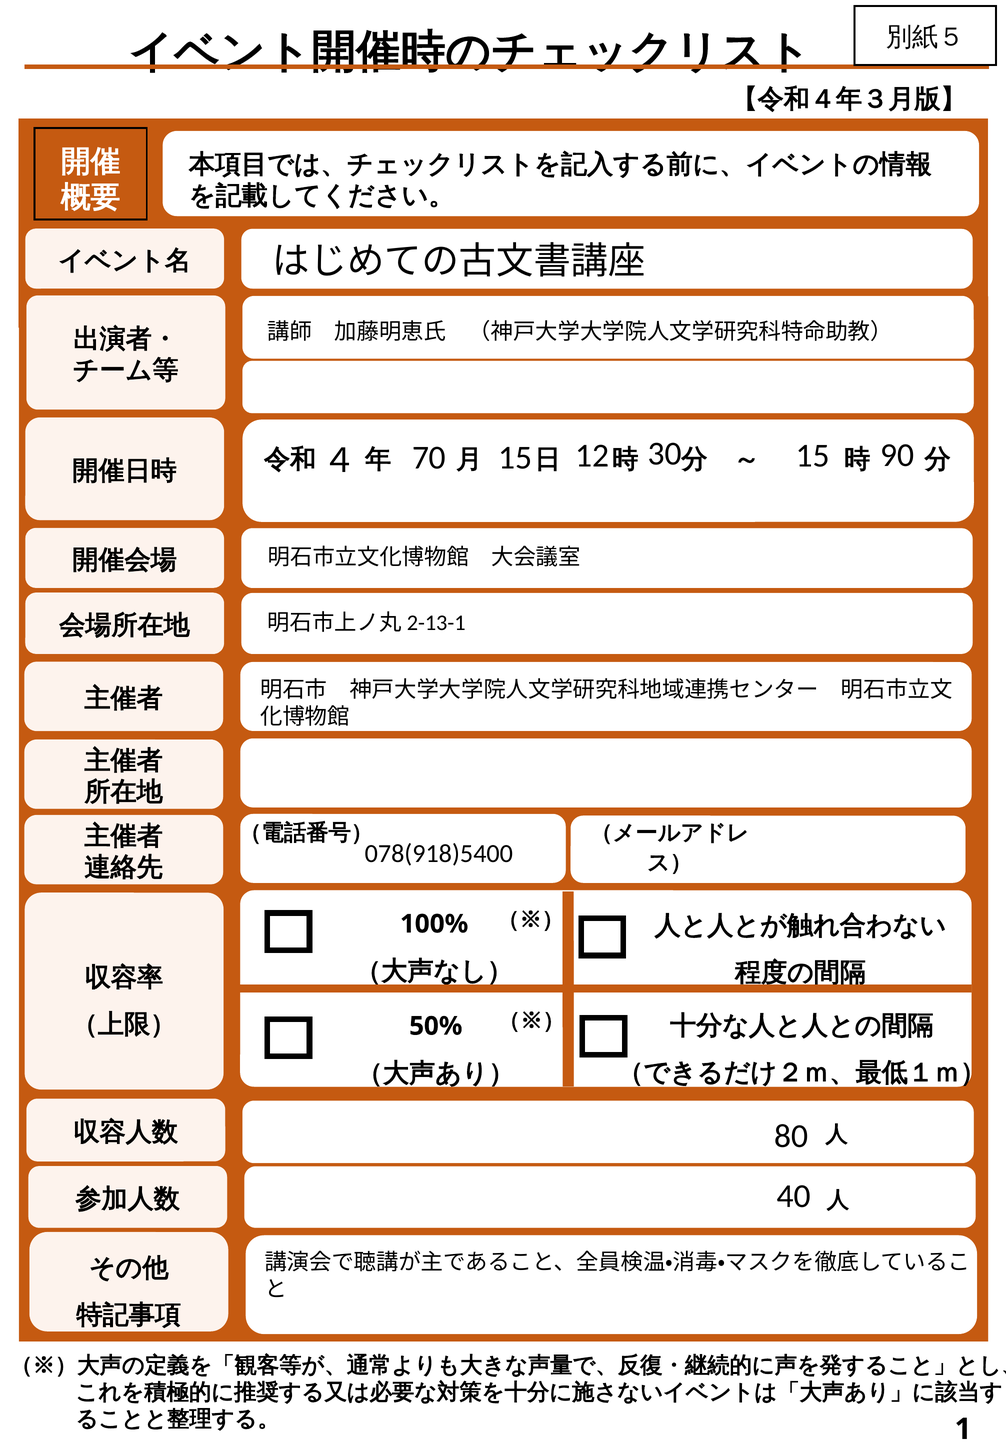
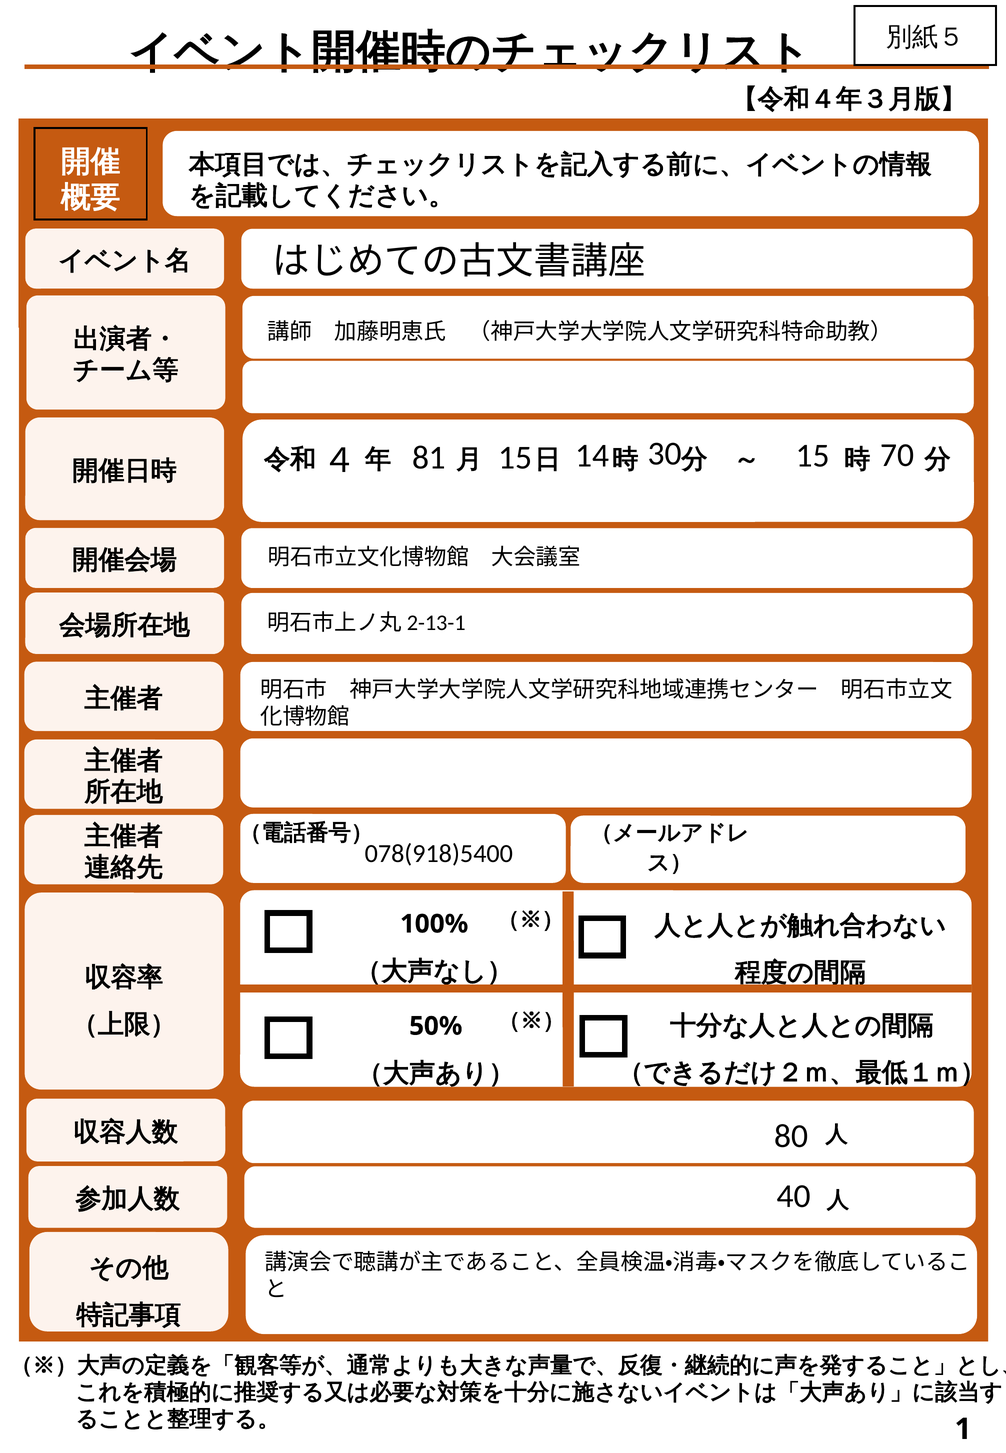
70: 70 -> 81
12: 12 -> 14
90: 90 -> 70
